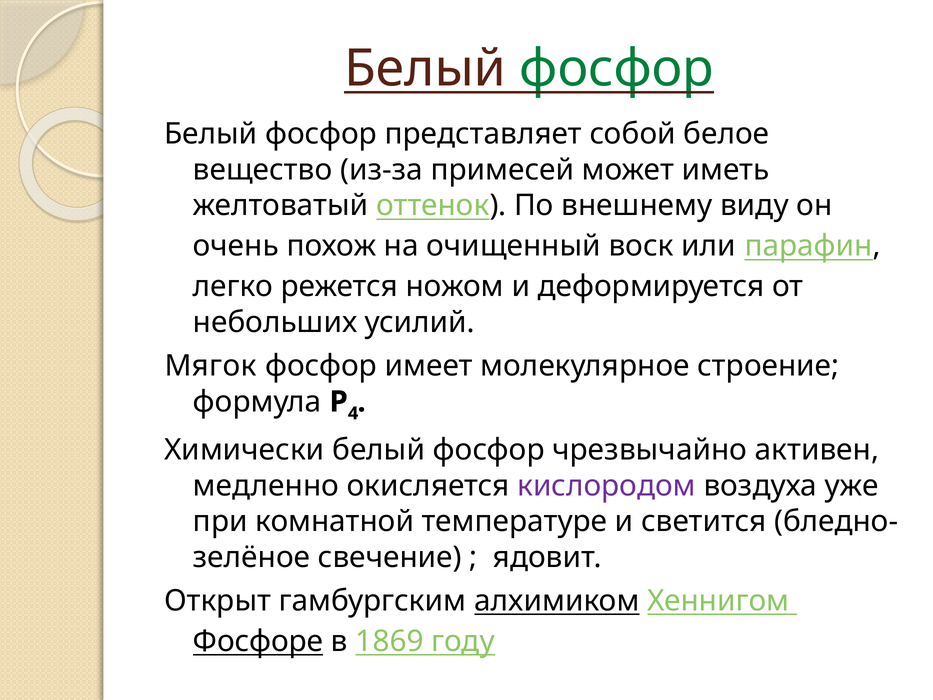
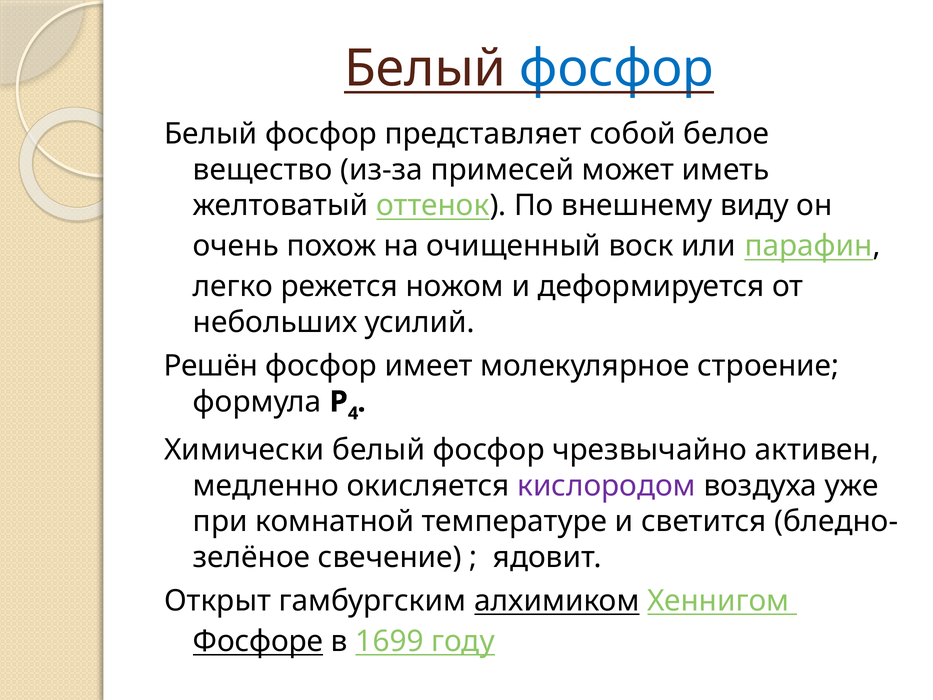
фосфор at (617, 69) colour: green -> blue
Мягок: Мягок -> Решён
1869: 1869 -> 1699
